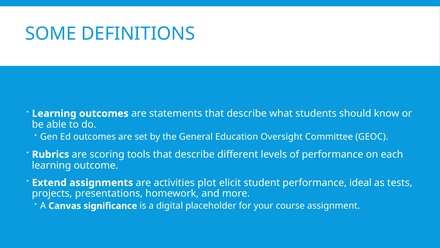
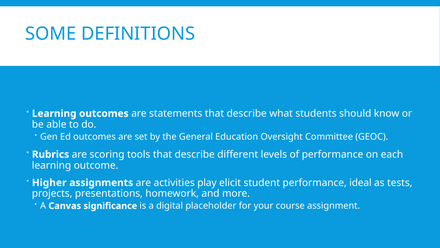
Extend: Extend -> Higher
plot: plot -> play
